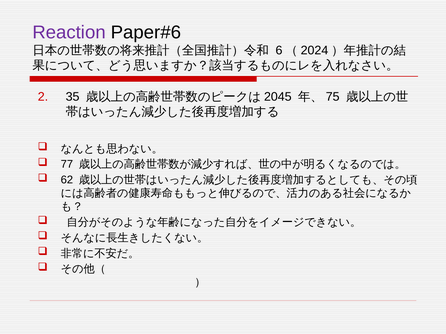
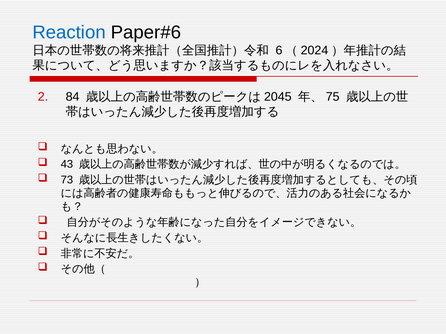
Reaction colour: purple -> blue
35: 35 -> 84
77: 77 -> 43
62: 62 -> 73
